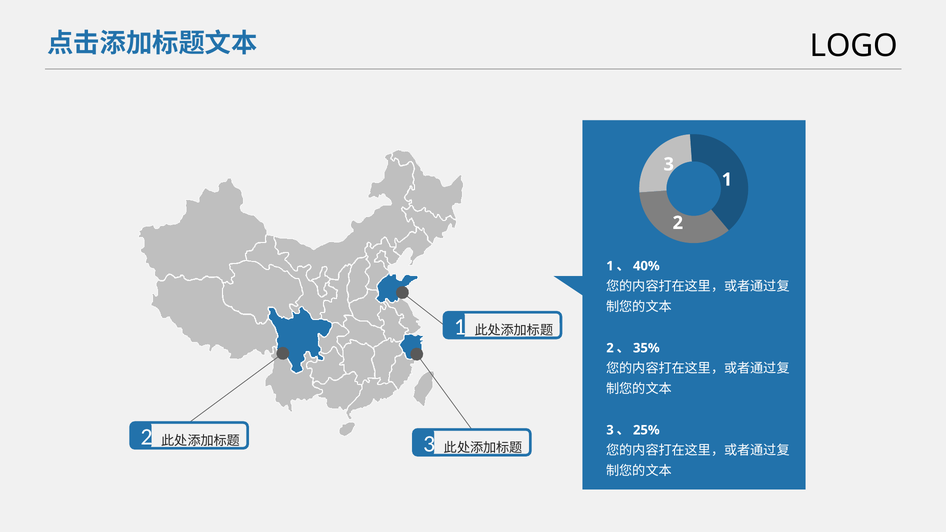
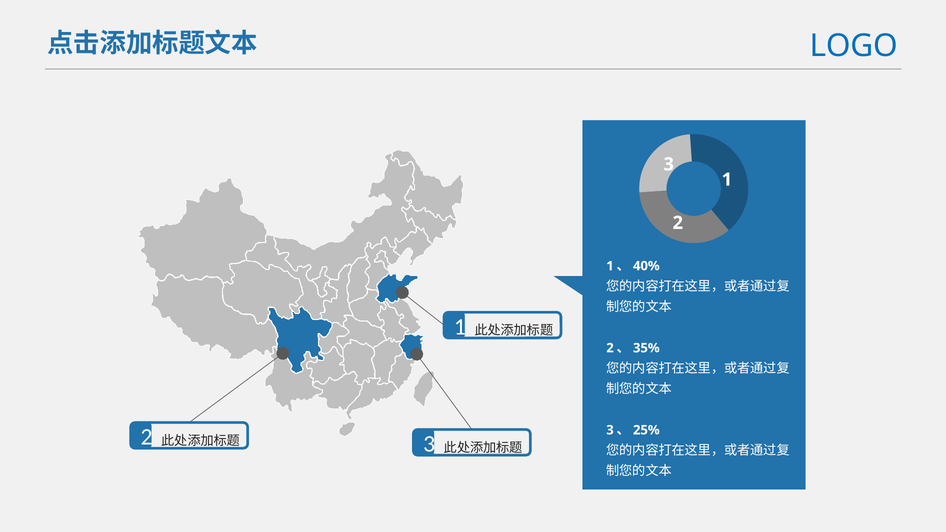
LOGO colour: black -> blue
